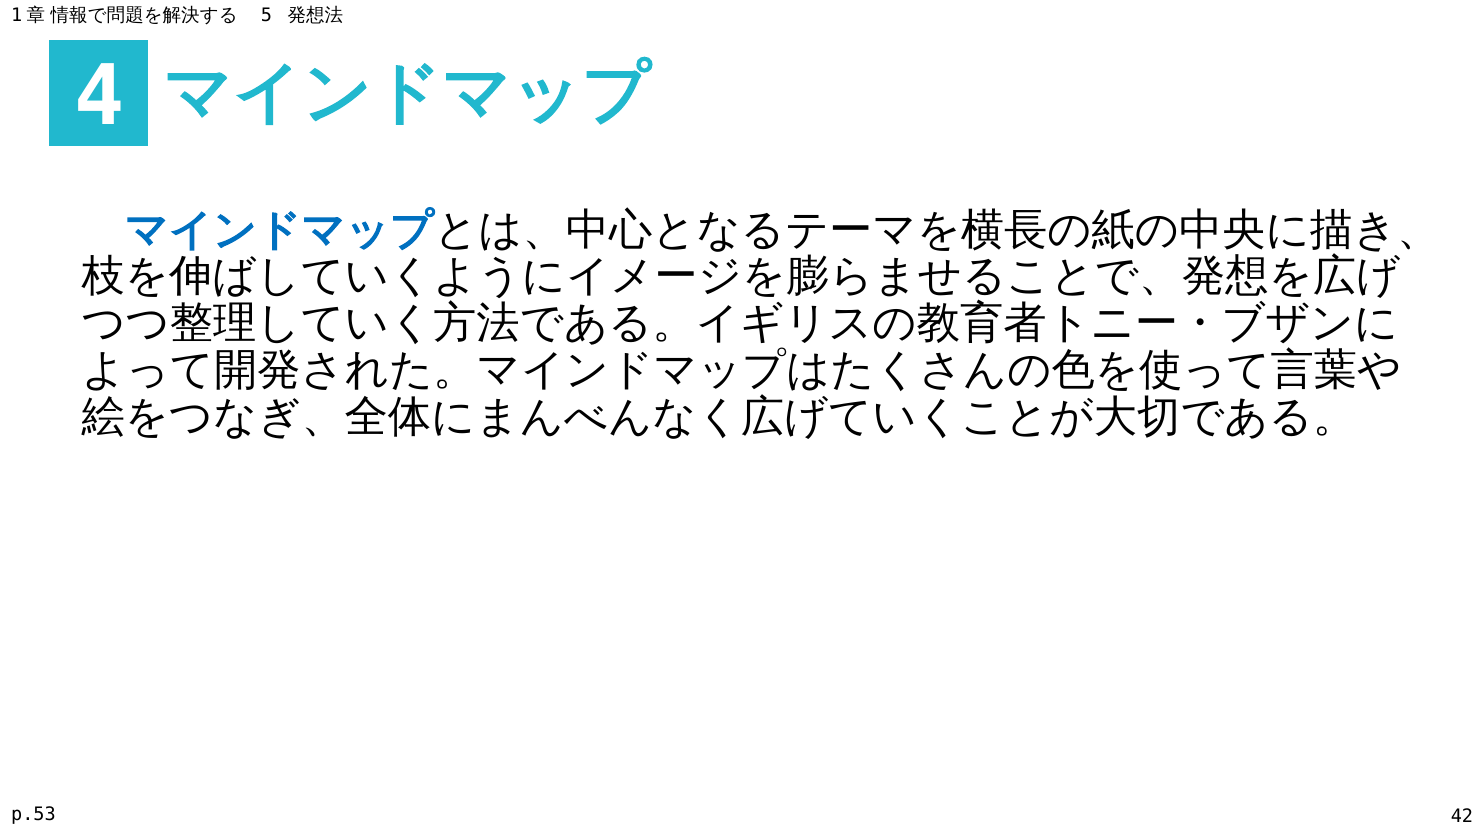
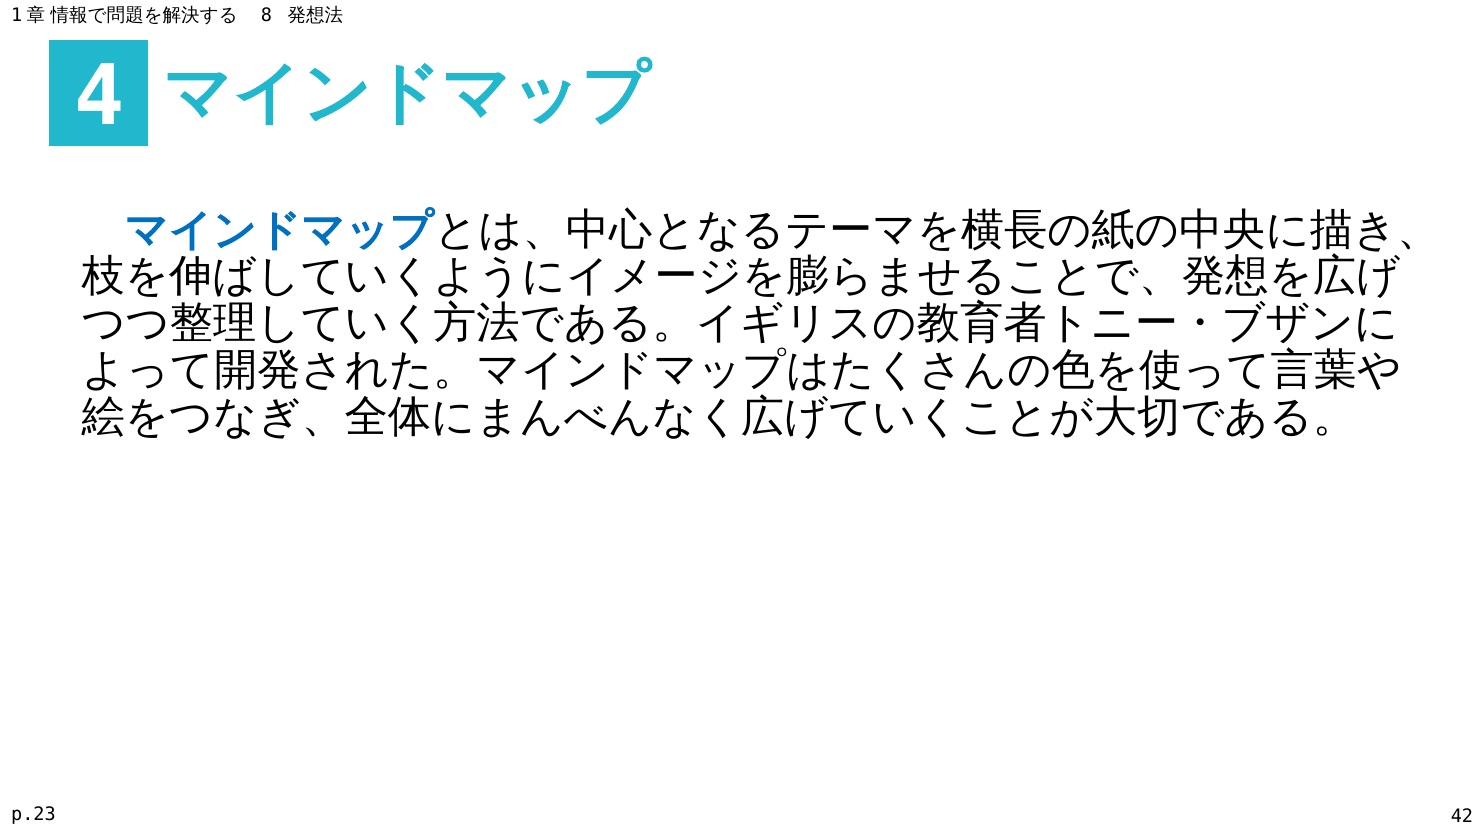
5: 5 -> 8
p.53: p.53 -> p.23
